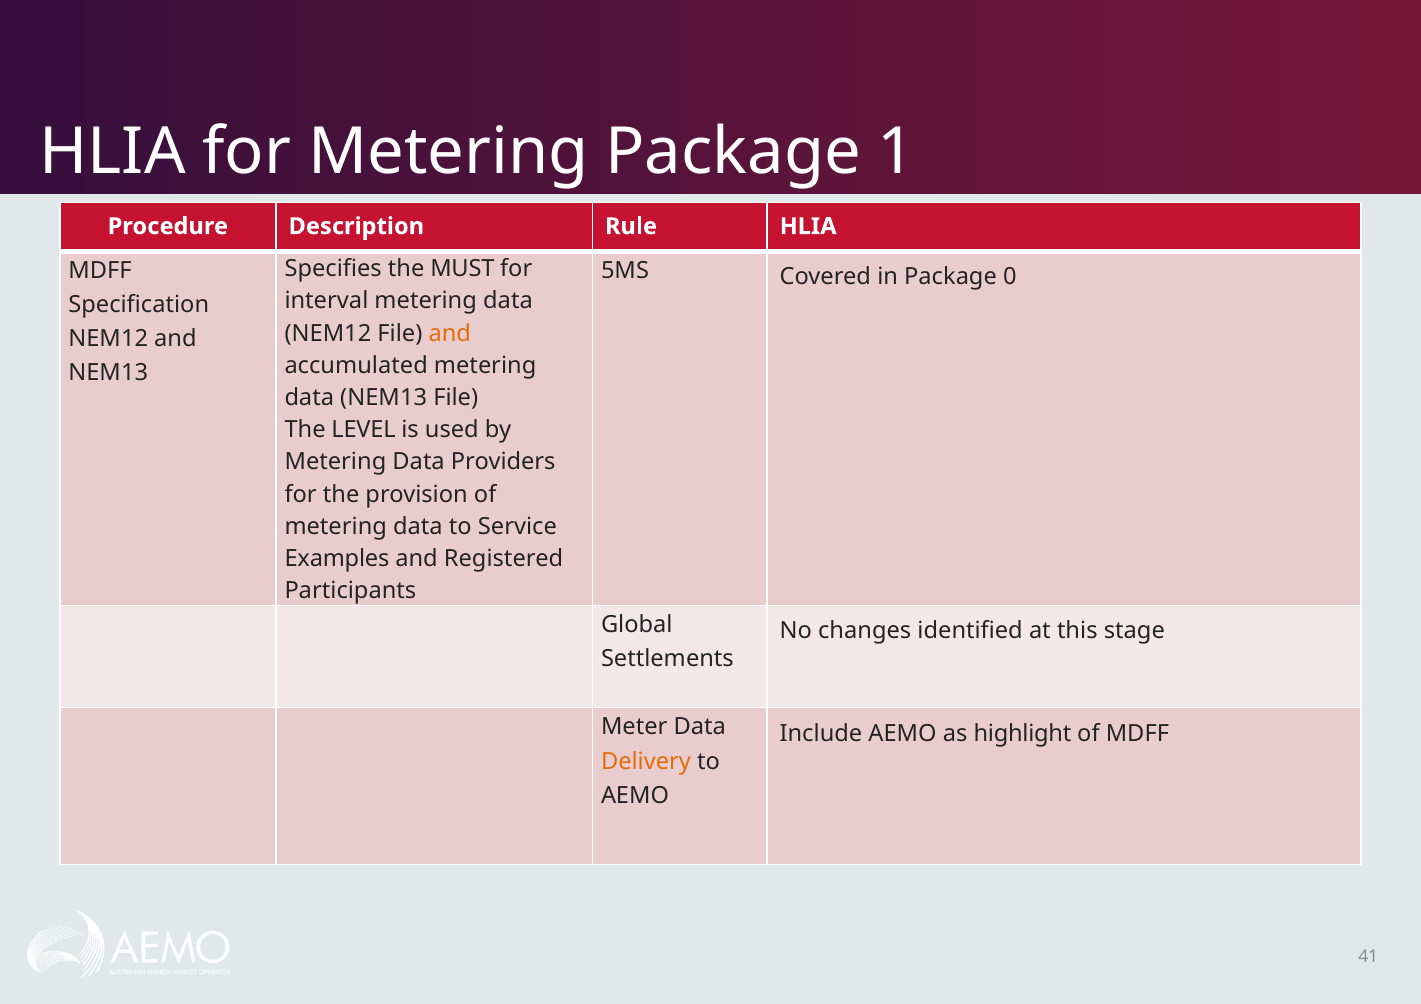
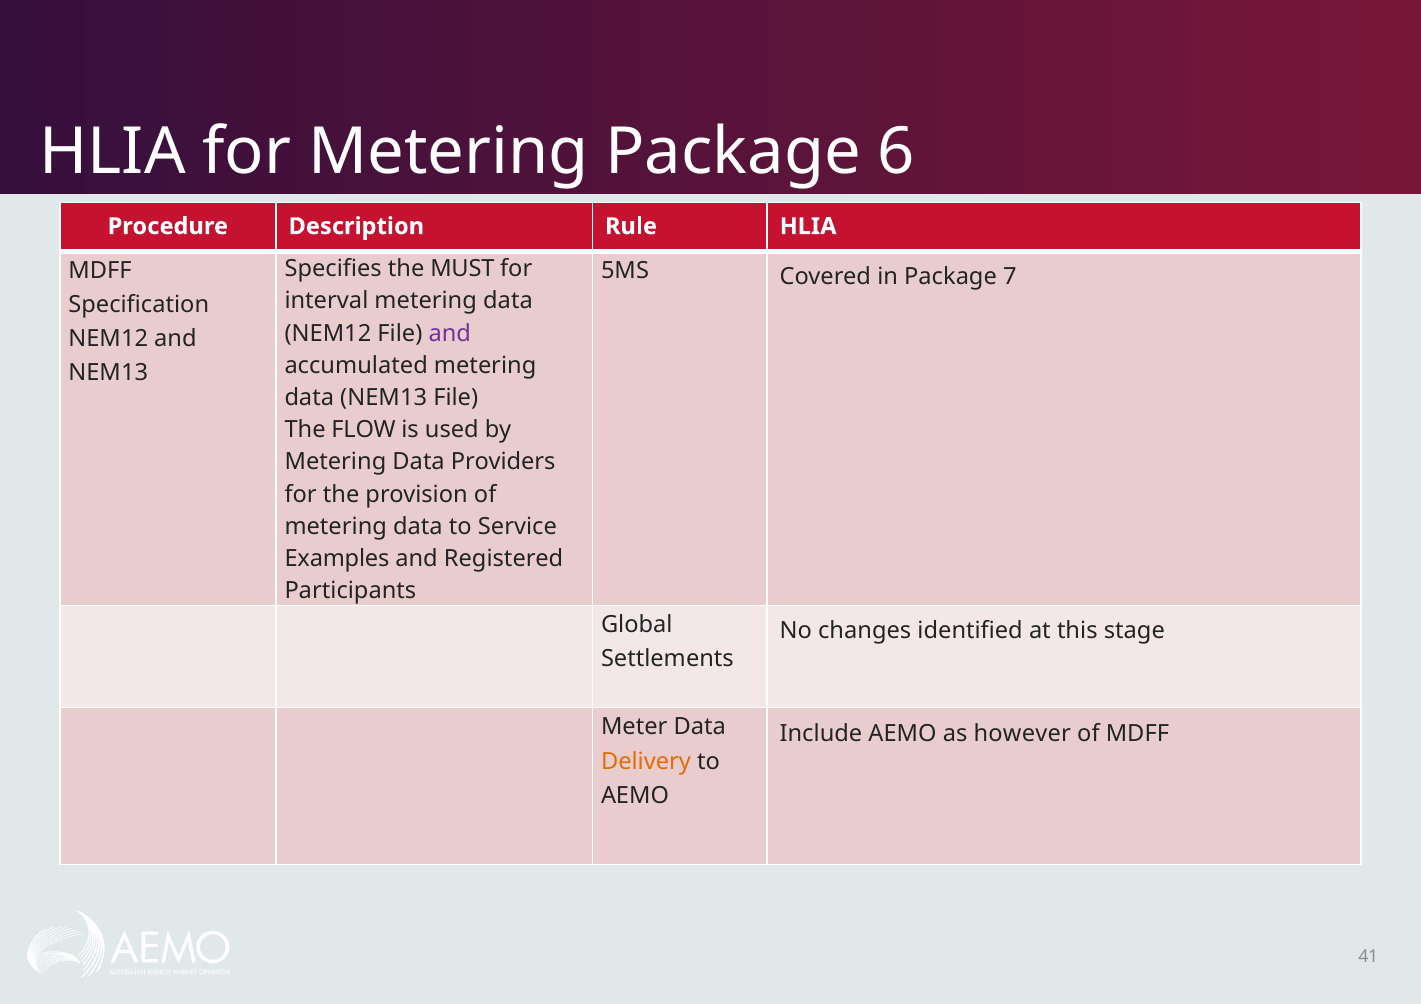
1: 1 -> 6
0: 0 -> 7
and at (450, 334) colour: orange -> purple
LEVEL: LEVEL -> FLOW
highlight: highlight -> however
